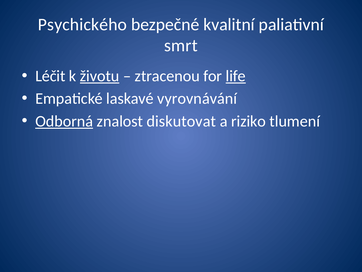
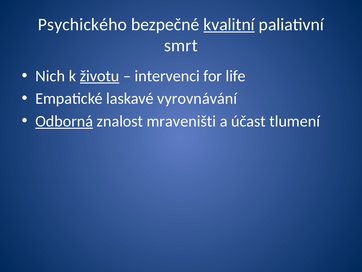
kvalitní underline: none -> present
Léčit: Léčit -> Nich
ztracenou: ztracenou -> intervenci
life underline: present -> none
diskutovat: diskutovat -> mraveništi
riziko: riziko -> účast
